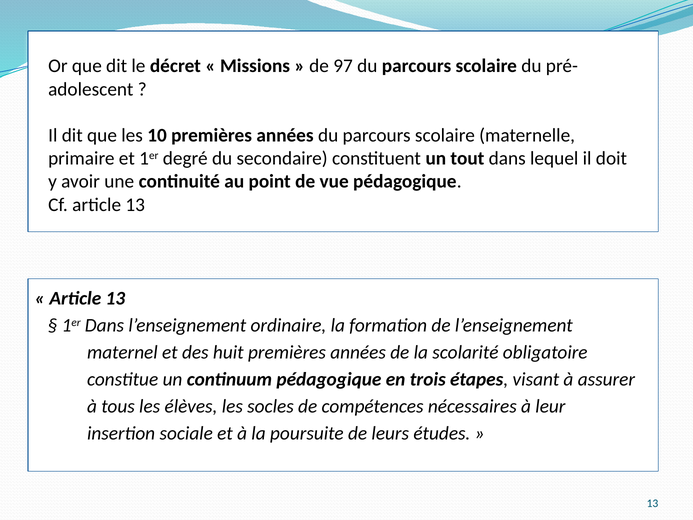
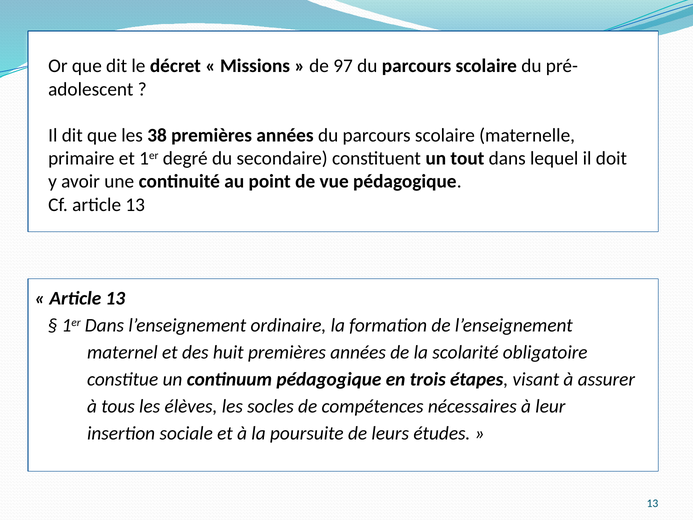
10: 10 -> 38
